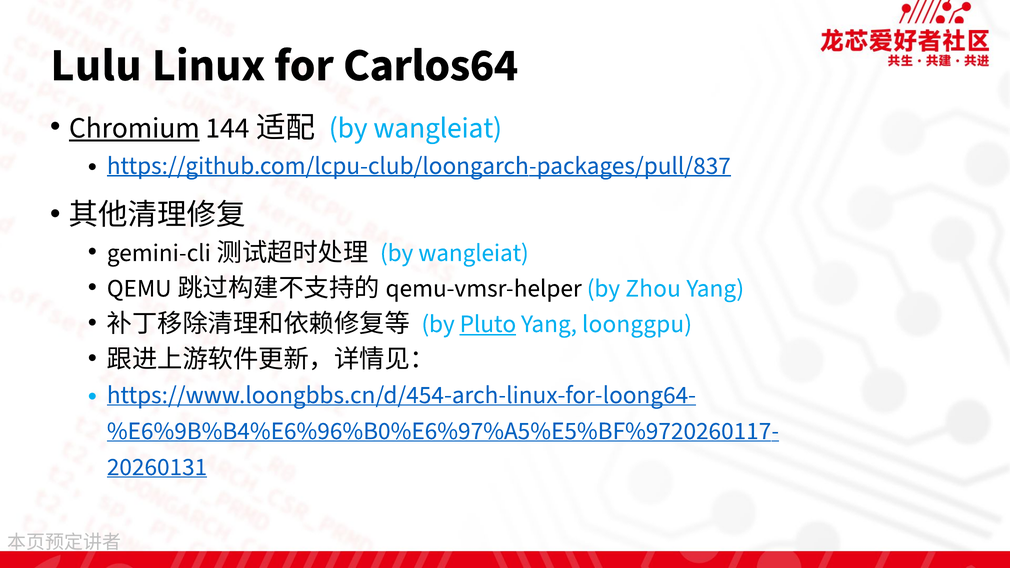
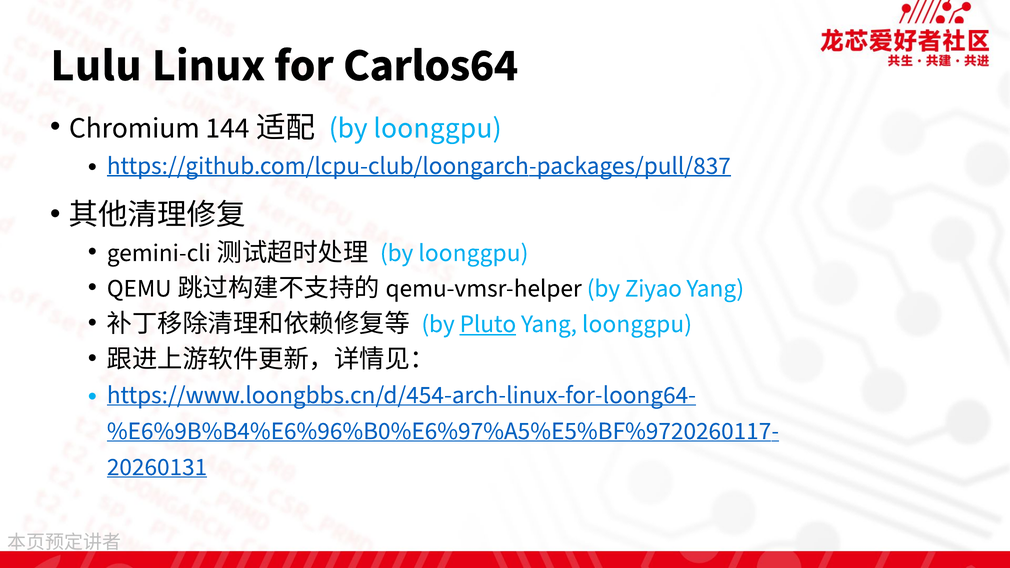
Chromium underline: present -> none
wangleiat at (438, 128): wangleiat -> loonggpu
wangleiat at (473, 253): wangleiat -> loonggpu
Zhou: Zhou -> Ziyao
